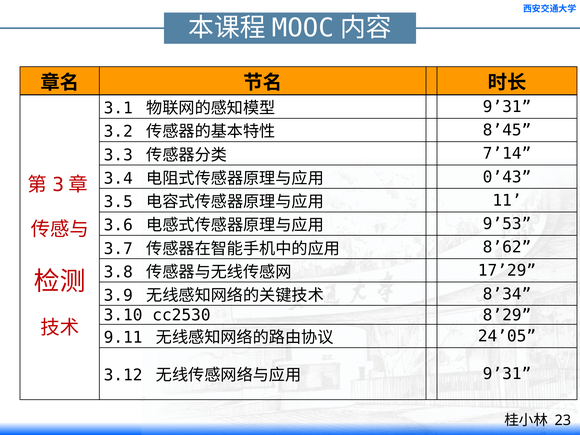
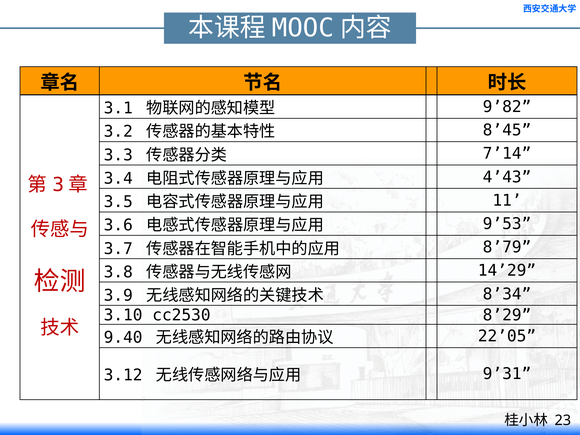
9’31 at (507, 107): 9’31 -> 9’82
0’43: 0’43 -> 4’43
8’62: 8’62 -> 8’79
17’29: 17’29 -> 14’29
9.11: 9.11 -> 9.40
24’05: 24’05 -> 22’05
